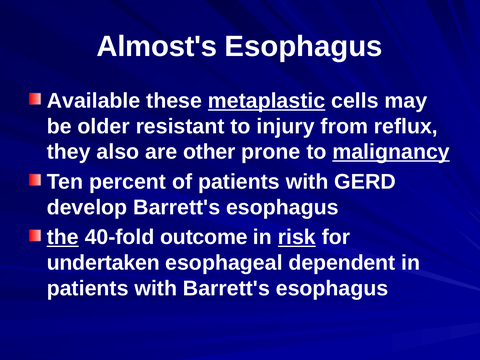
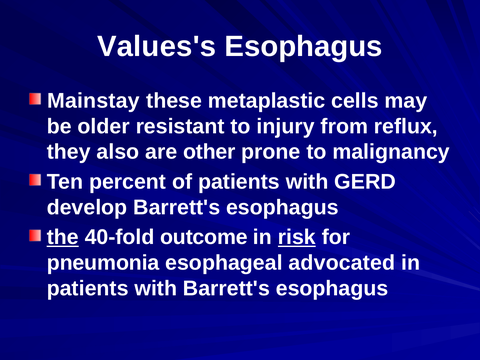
Almost's: Almost's -> Values's
Available: Available -> Mainstay
metaplastic underline: present -> none
malignancy underline: present -> none
undertaken: undertaken -> pneumonia
dependent: dependent -> advocated
